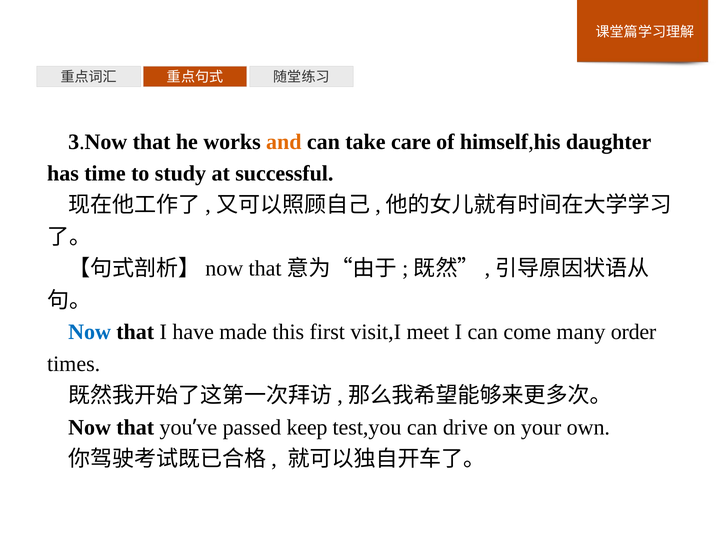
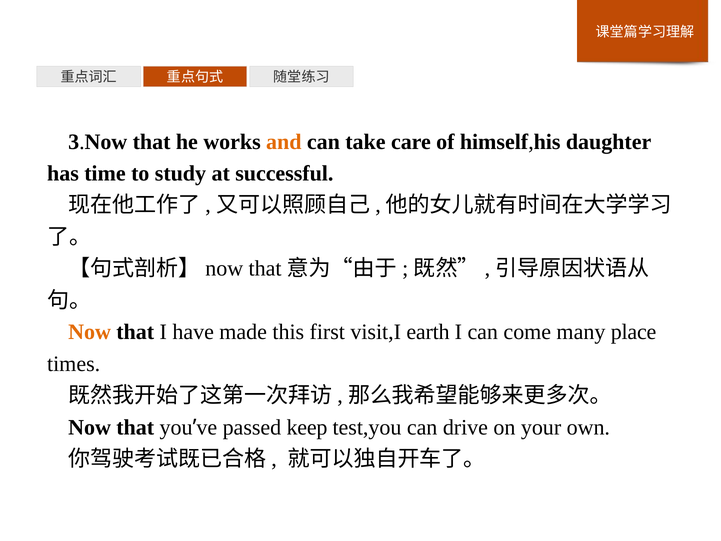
Now at (90, 332) colour: blue -> orange
meet: meet -> earth
order: order -> place
